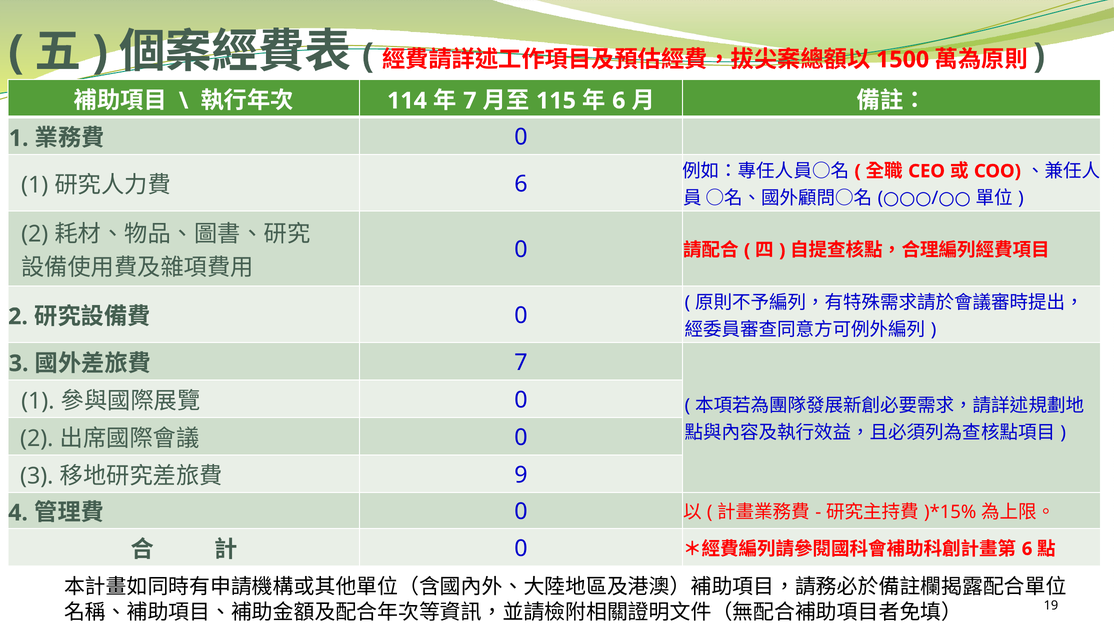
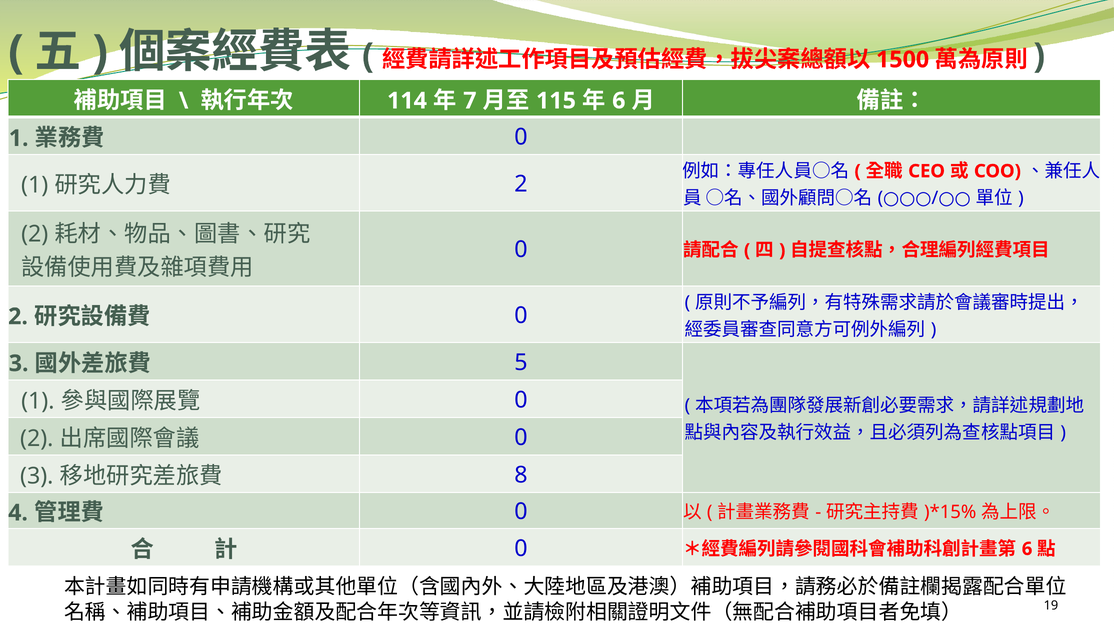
6 at (521, 184): 6 -> 2
7 at (521, 362): 7 -> 5
9: 9 -> 8
